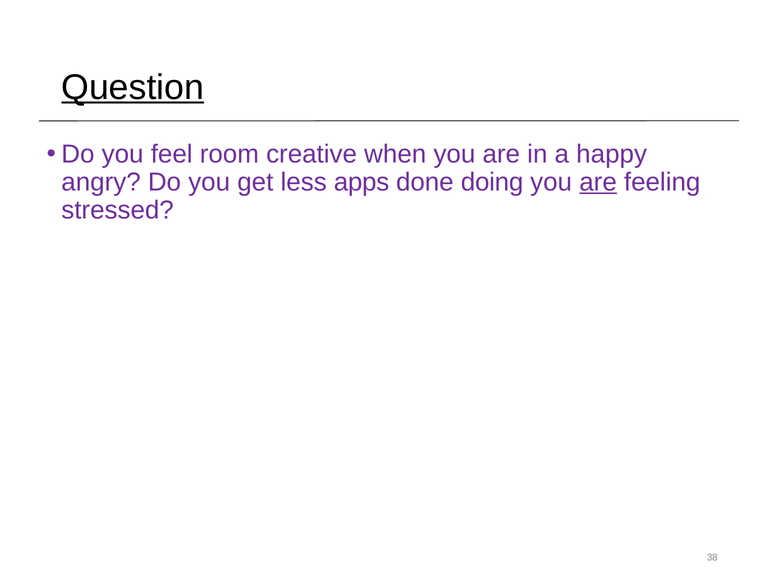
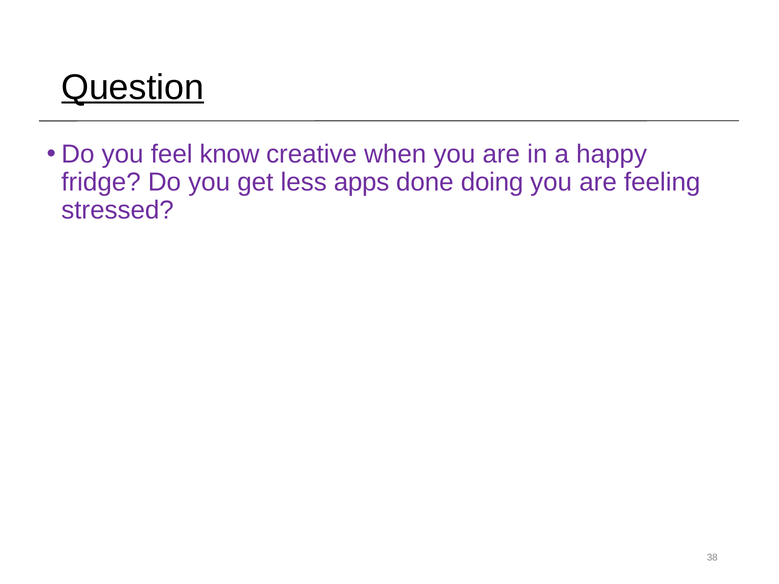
room: room -> know
angry: angry -> fridge
are at (598, 182) underline: present -> none
